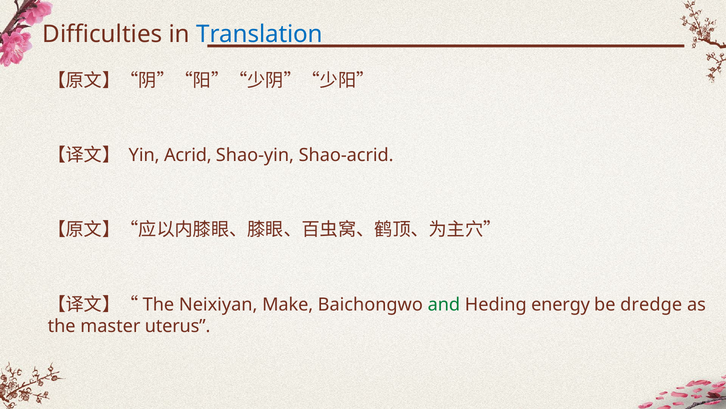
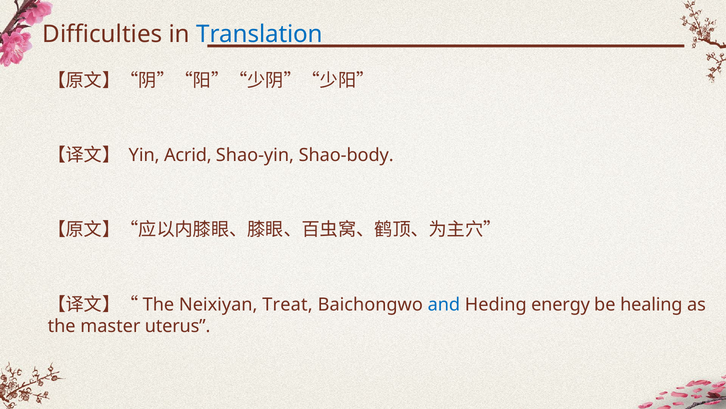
Shao-acrid: Shao-acrid -> Shao-body
Make: Make -> Treat
and colour: green -> blue
dredge: dredge -> healing
